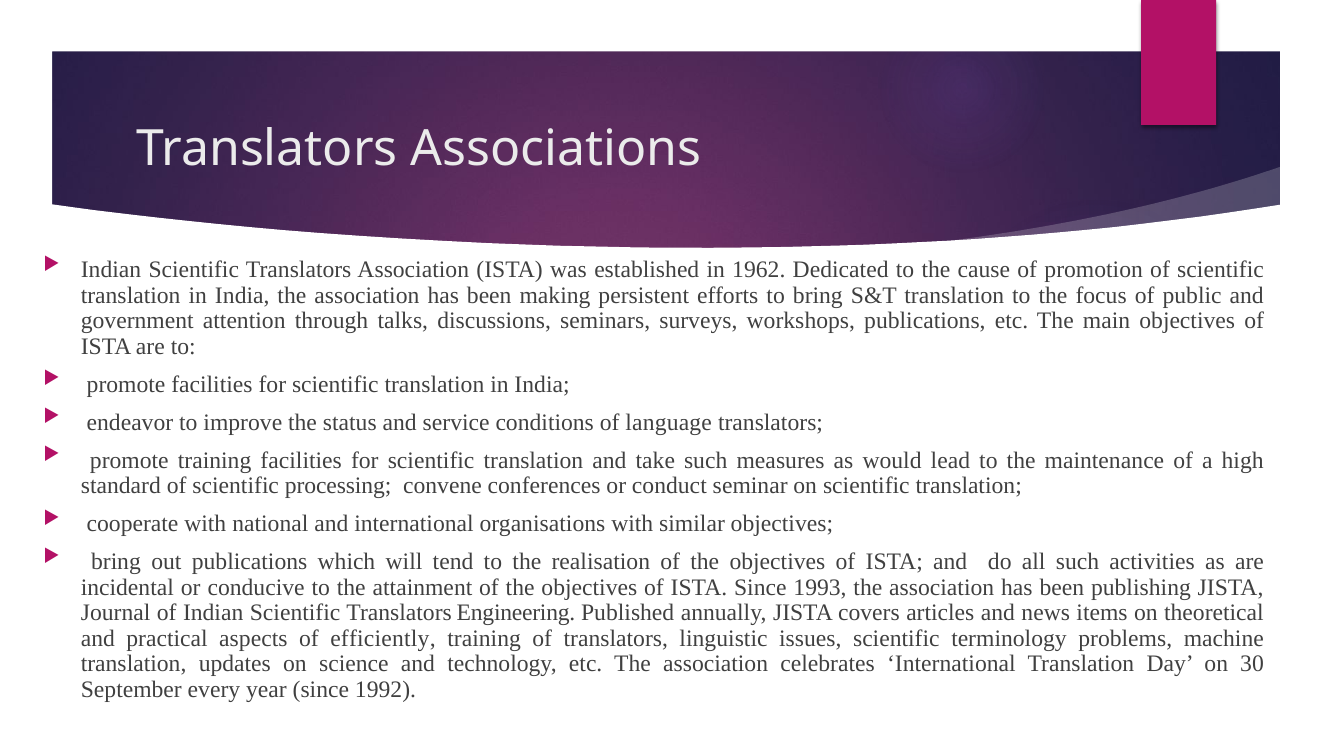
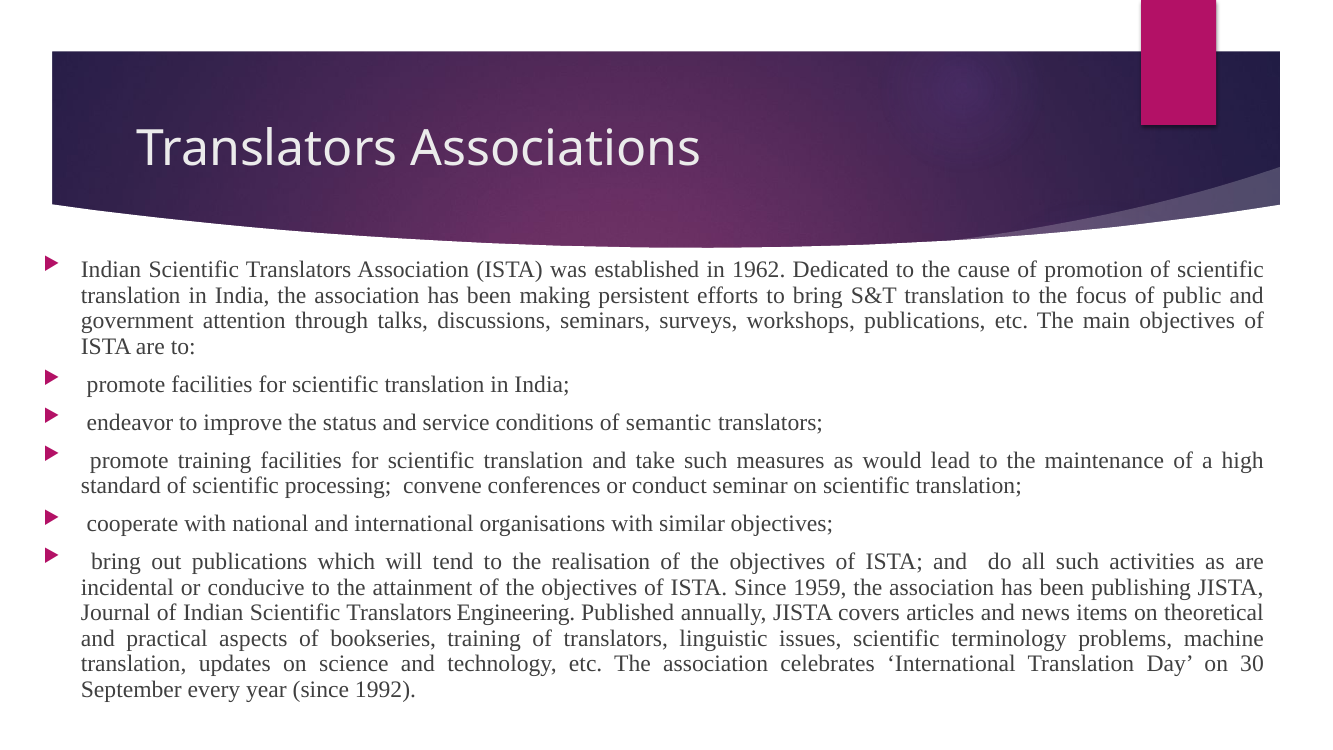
language: language -> semantic
1993: 1993 -> 1959
efficiently: efficiently -> bookseries
